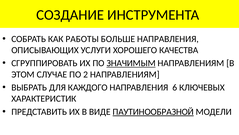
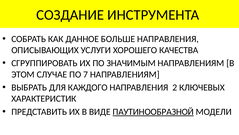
РАБОТЫ: РАБОТЫ -> ДАННОЕ
ЗНАЧИМЫМ underline: present -> none
2: 2 -> 7
6: 6 -> 2
